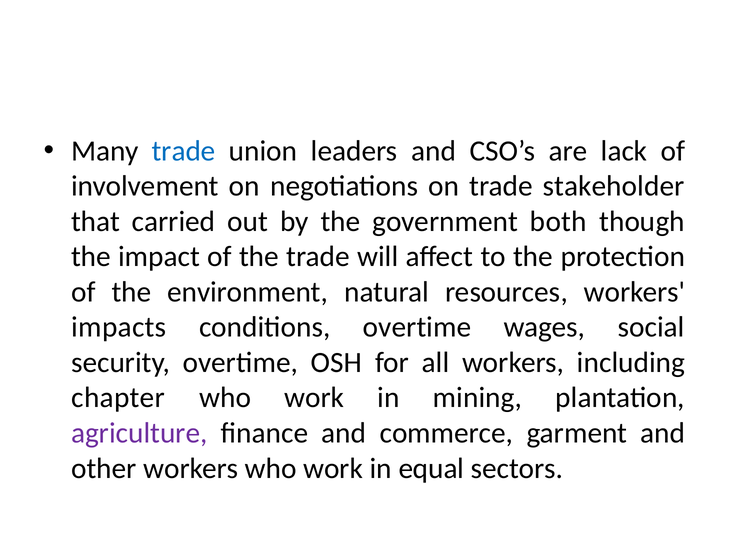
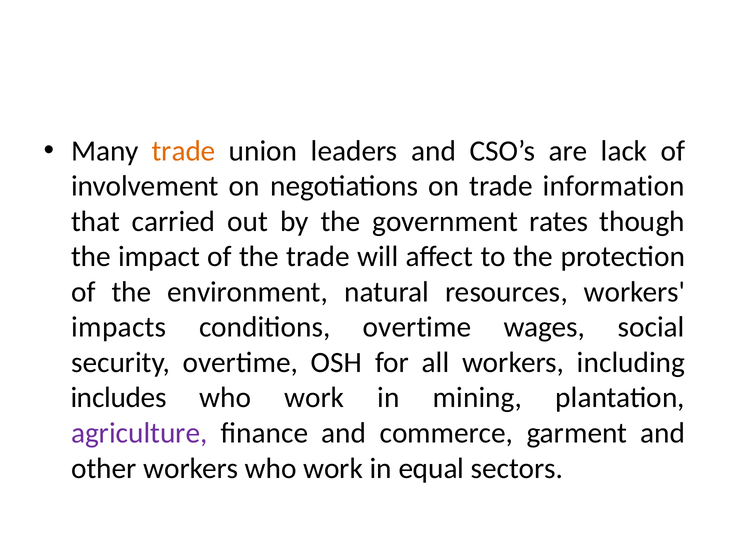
trade at (184, 151) colour: blue -> orange
stakeholder: stakeholder -> information
both: both -> rates
chapter: chapter -> includes
